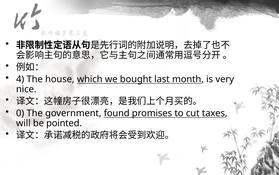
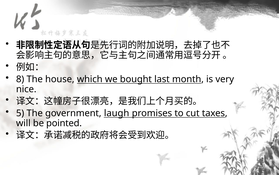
4: 4 -> 8
0: 0 -> 5
found: found -> laugh
